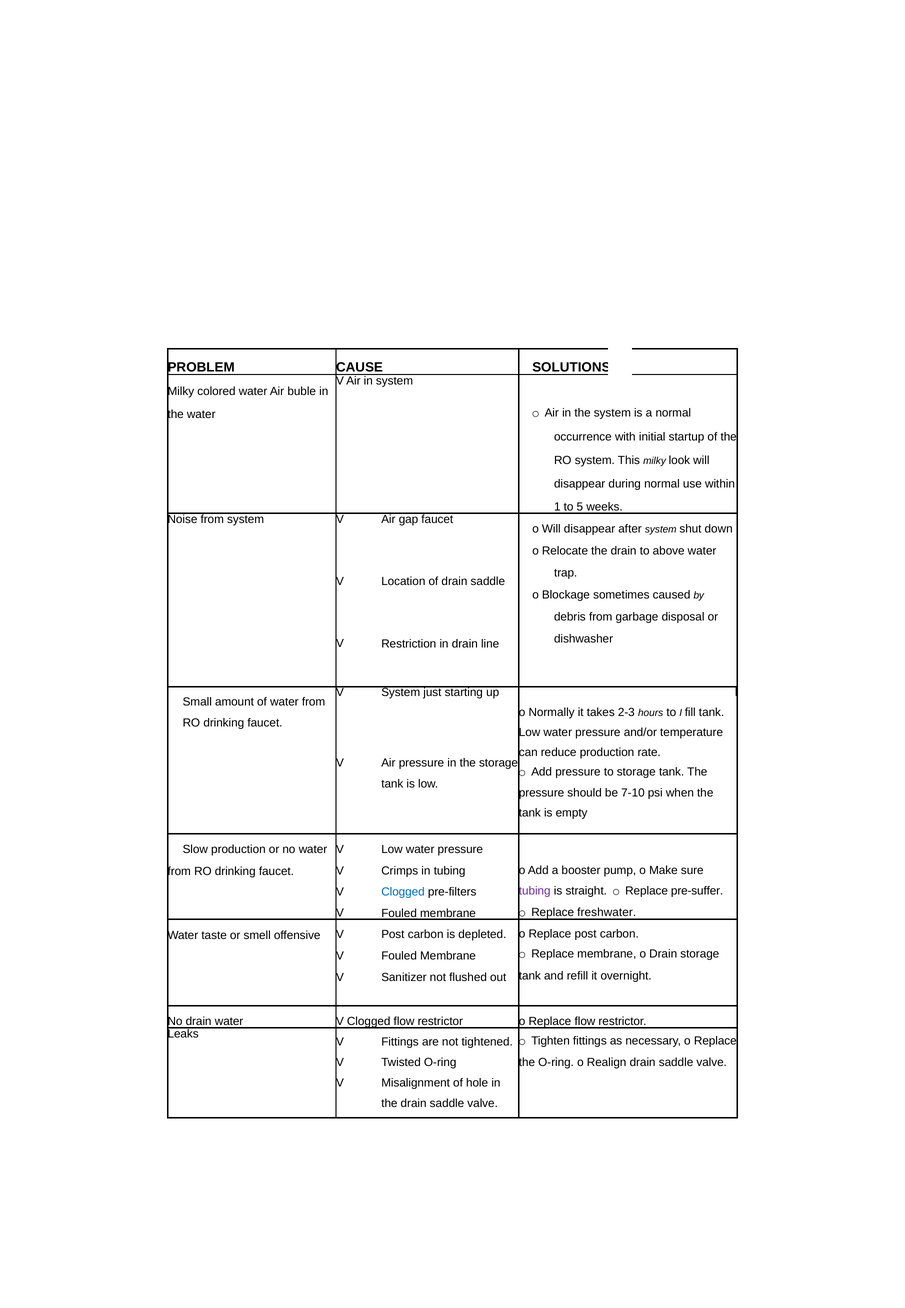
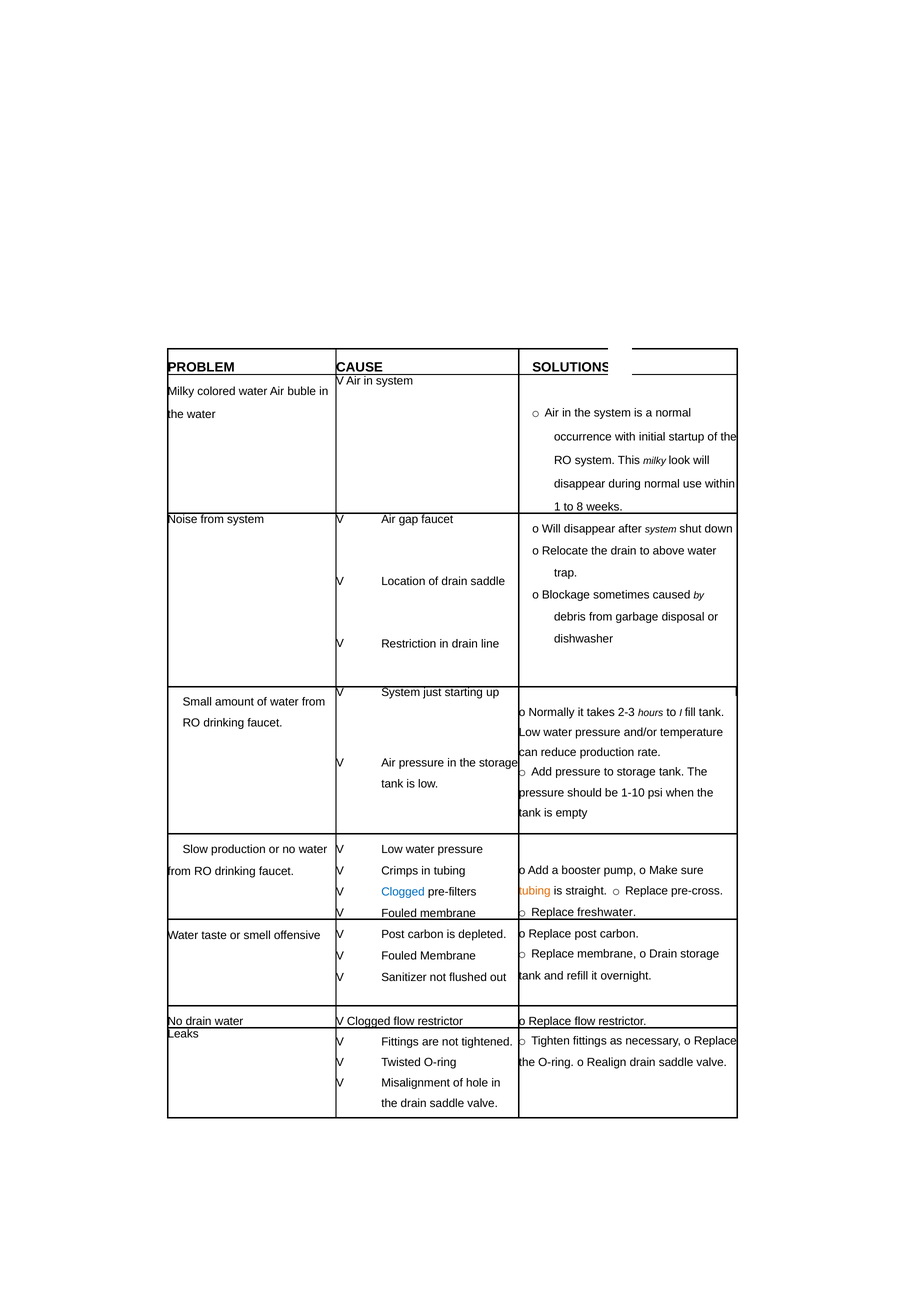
5: 5 -> 8
7-10: 7-10 -> 1-10
tubing at (535, 890) colour: purple -> orange
pre-suffer: pre-suffer -> pre-cross
